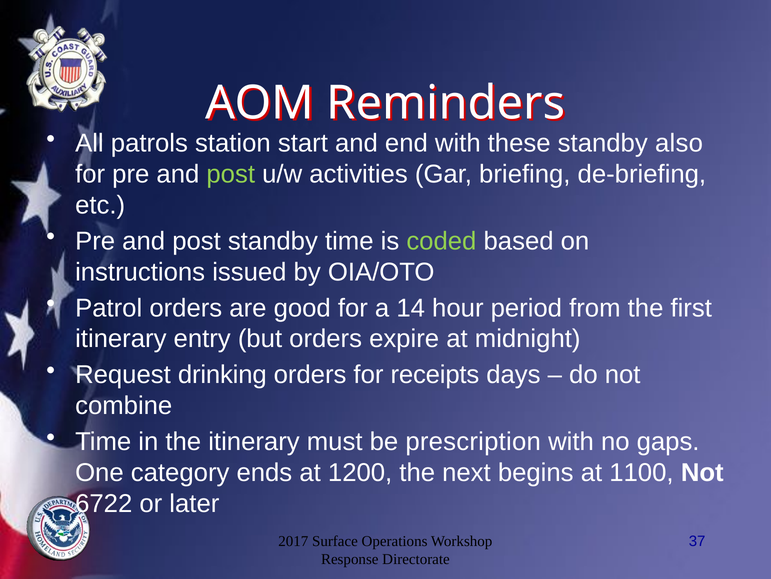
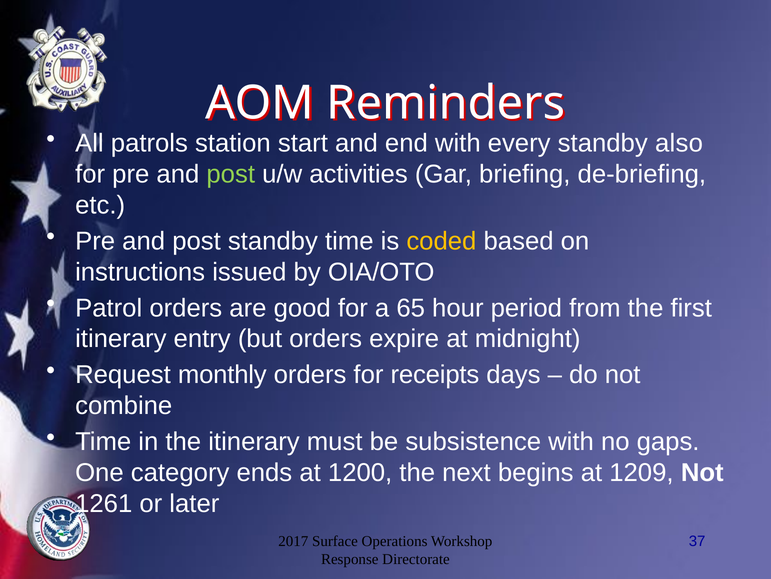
these: these -> every
coded colour: light green -> yellow
14: 14 -> 65
drinking: drinking -> monthly
prescription: prescription -> subsistence
1100: 1100 -> 1209
6722: 6722 -> 1261
